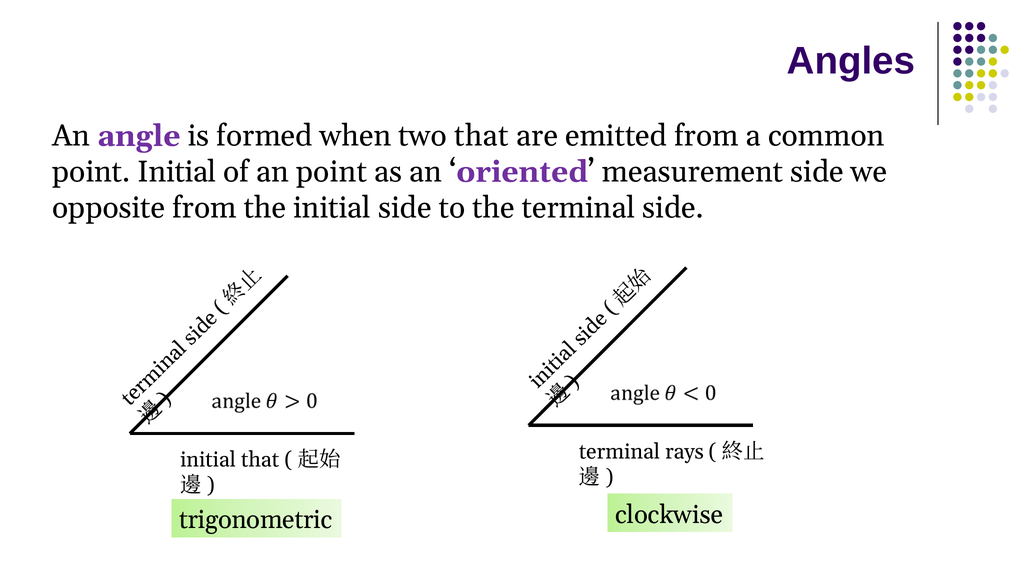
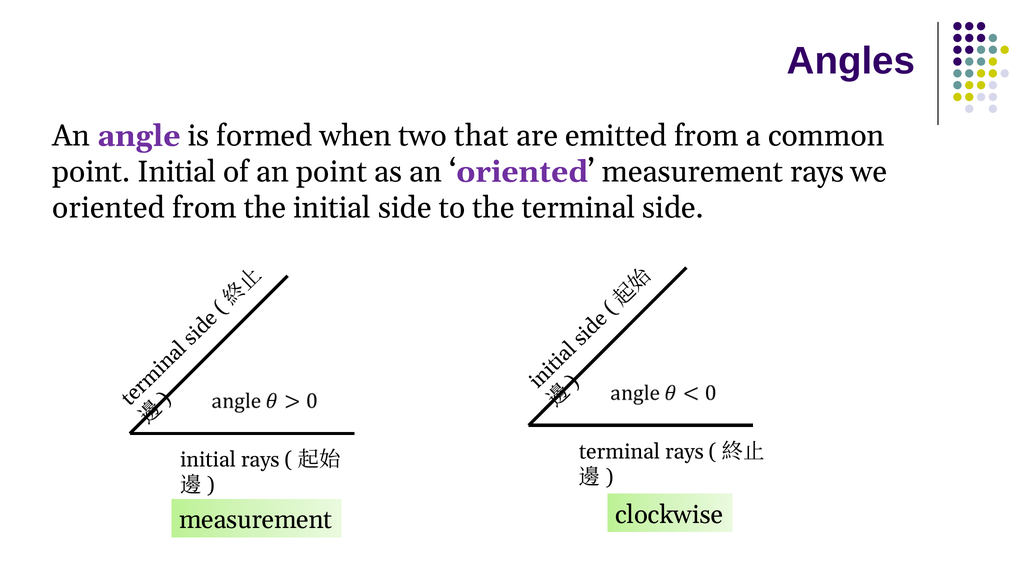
measurement side: side -> rays
opposite at (109, 208): opposite -> oriented
initial that: that -> rays
trigonometric at (256, 520): trigonometric -> measurement
